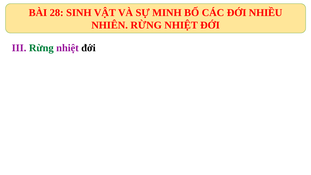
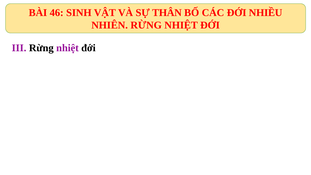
28: 28 -> 46
MINH: MINH -> THÂN
Rừng at (41, 48) colour: green -> black
